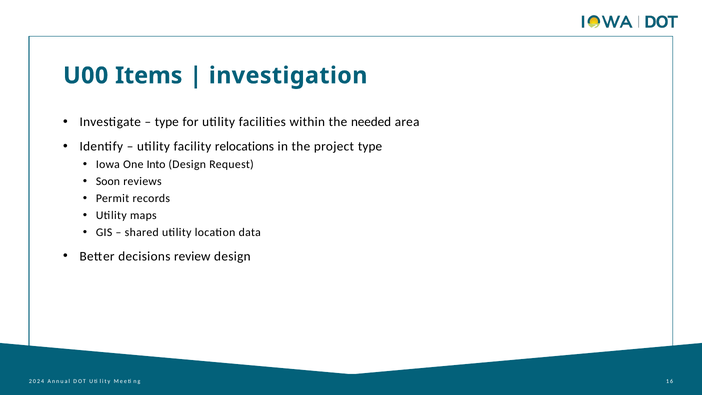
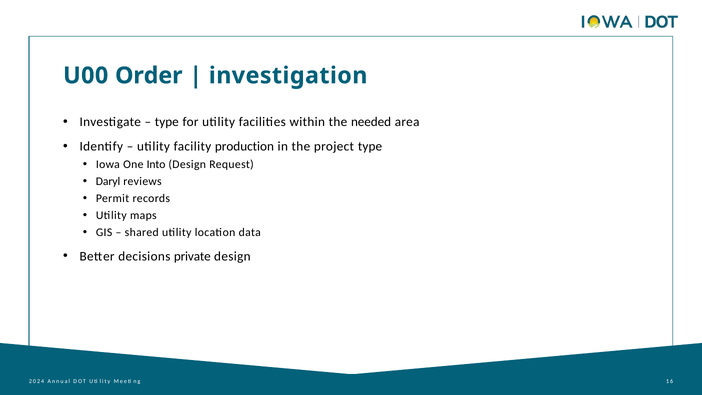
Items: Items -> Order
relocations: relocations -> production
Soon: Soon -> Daryl
review: review -> private
